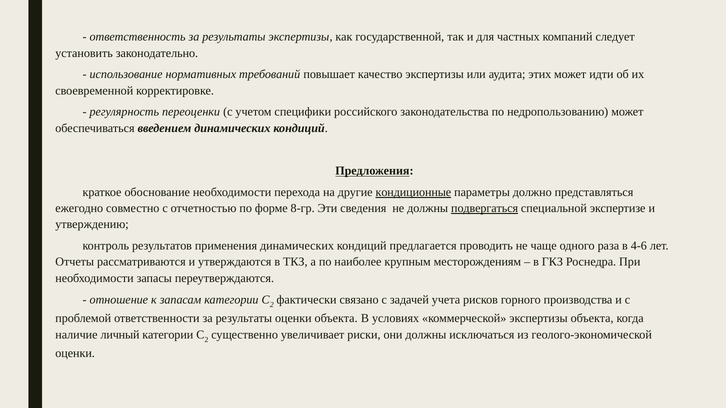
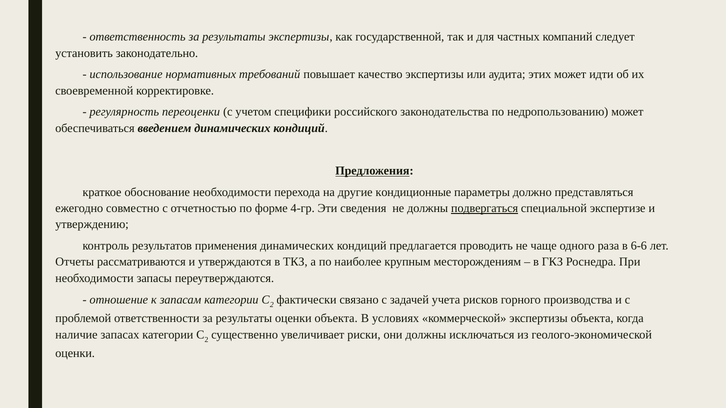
кондиционные underline: present -> none
8-гр: 8-гр -> 4-гр
4-6: 4-6 -> 6-6
личный: личный -> запасах
